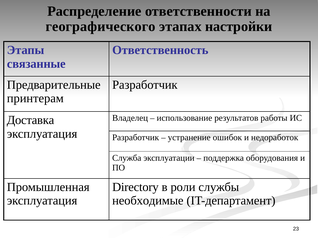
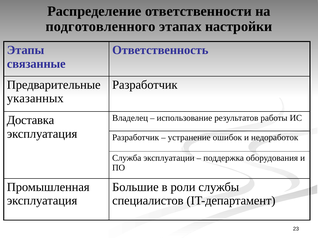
географического: географического -> подготовленного
принтерам: принтерам -> указанных
Directory: Directory -> Большие
необходимые: необходимые -> специалистов
